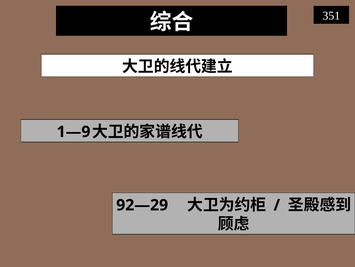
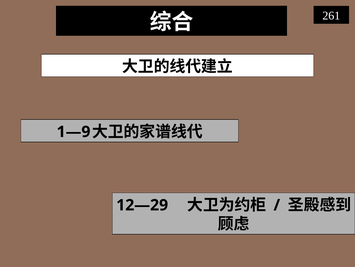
351: 351 -> 261
92—29: 92—29 -> 12—29
